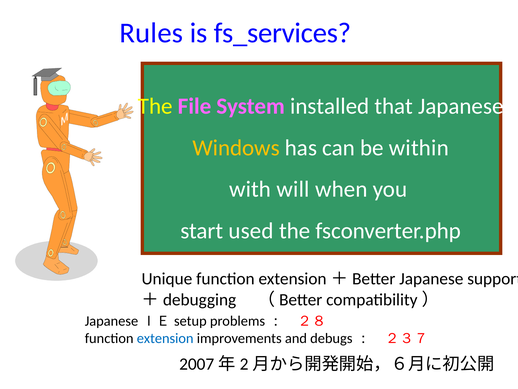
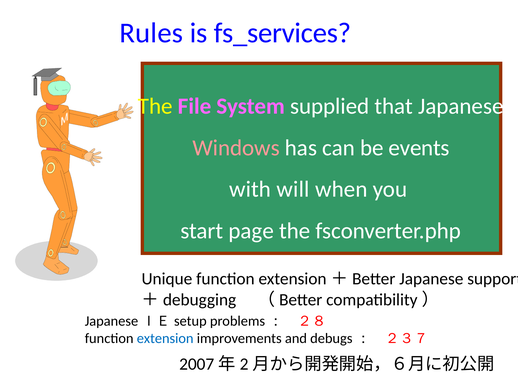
installed: installed -> supplied
Windows colour: yellow -> pink
within: within -> events
used: used -> page
